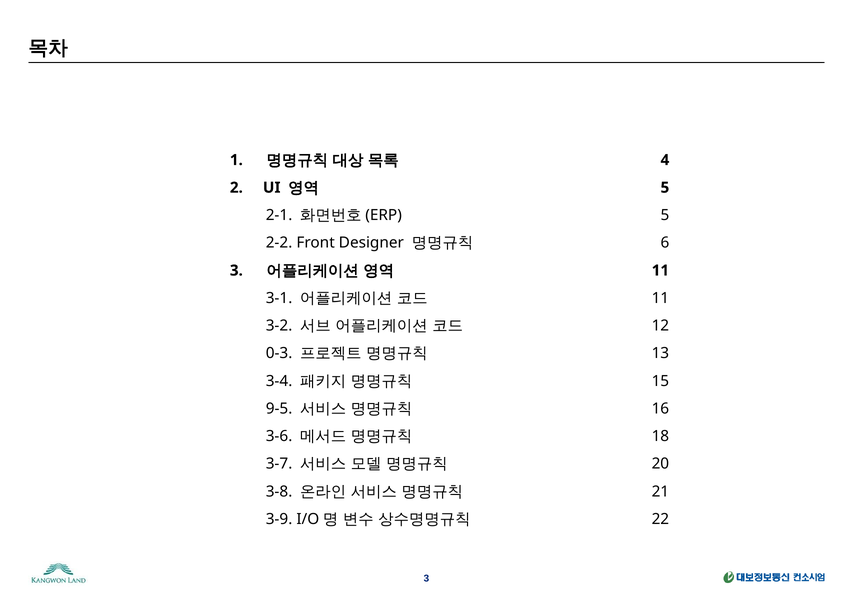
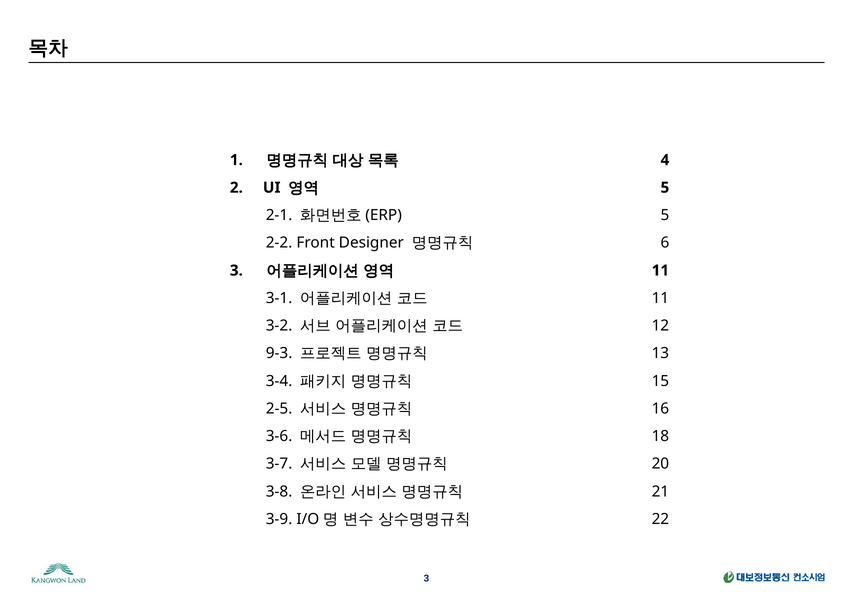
0-3: 0-3 -> 9-3
9-5: 9-5 -> 2-5
